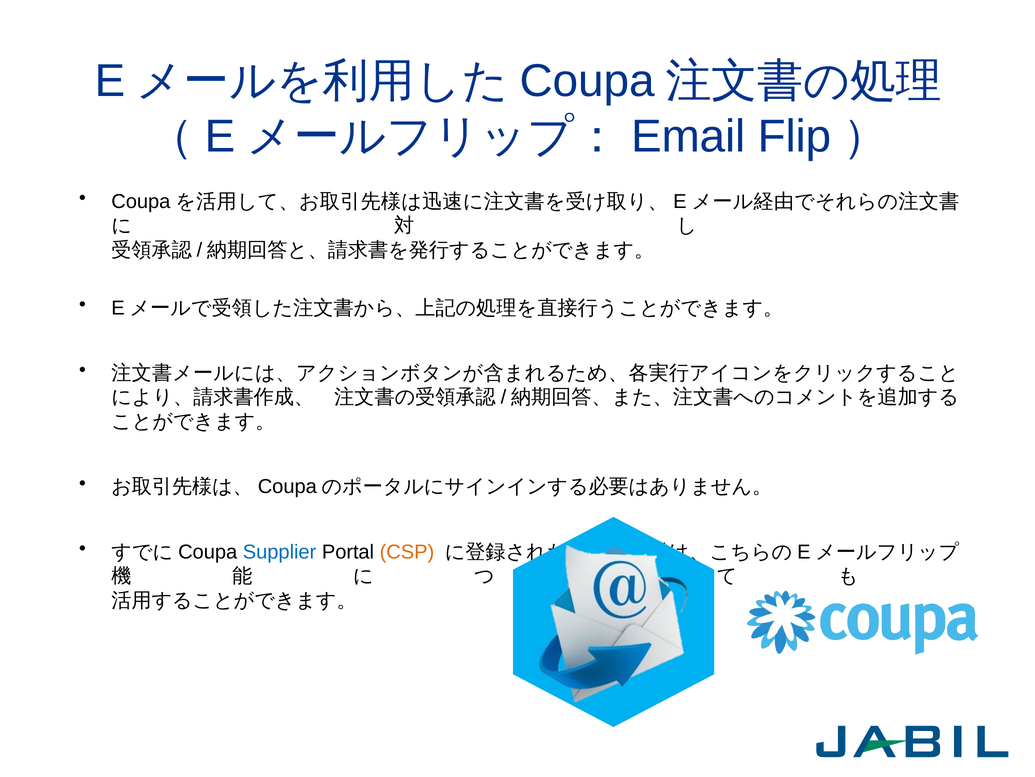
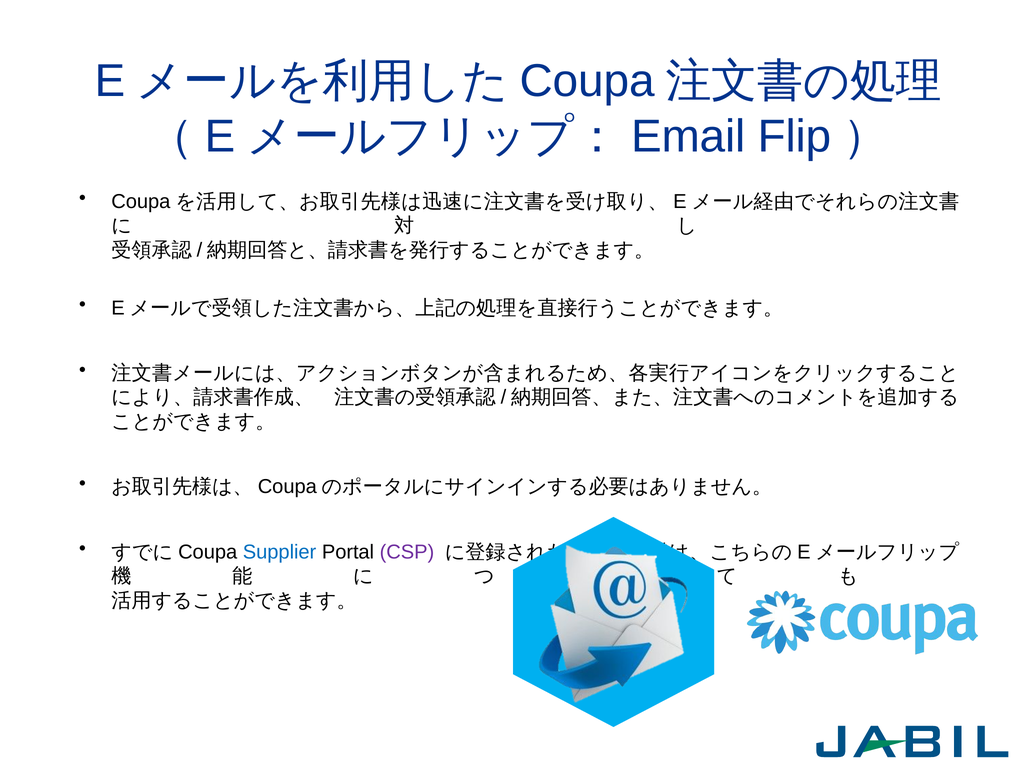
CSP colour: orange -> purple
